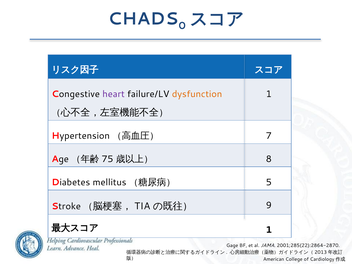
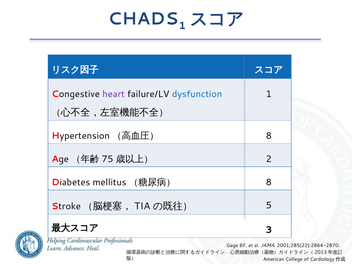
0 at (182, 26): 0 -> 1
dysfunction colour: orange -> blue
7 at (269, 136): 7 -> 8
8: 8 -> 2
5 at (269, 182): 5 -> 8
9: 9 -> 5
1 at (269, 230): 1 -> 3
